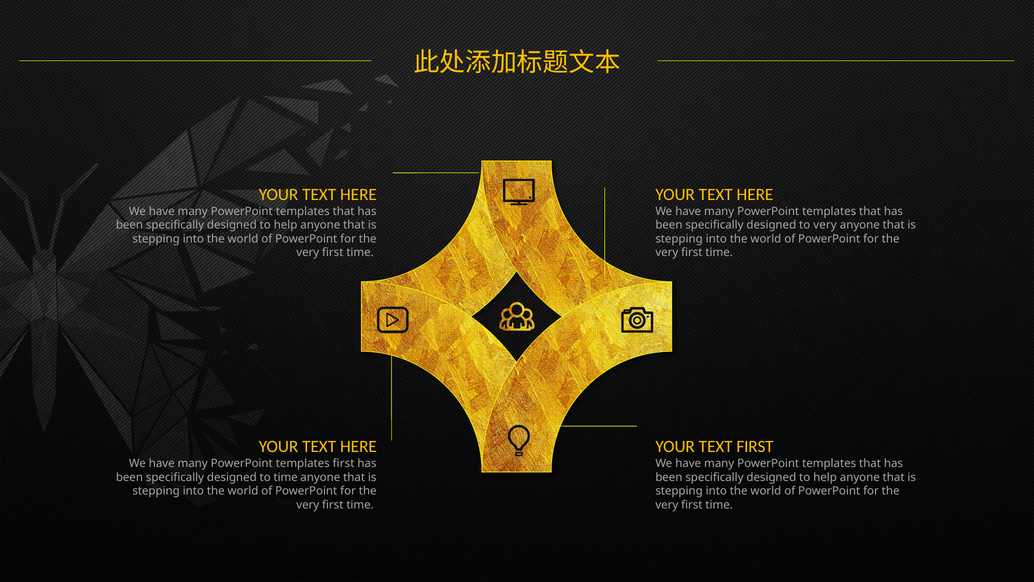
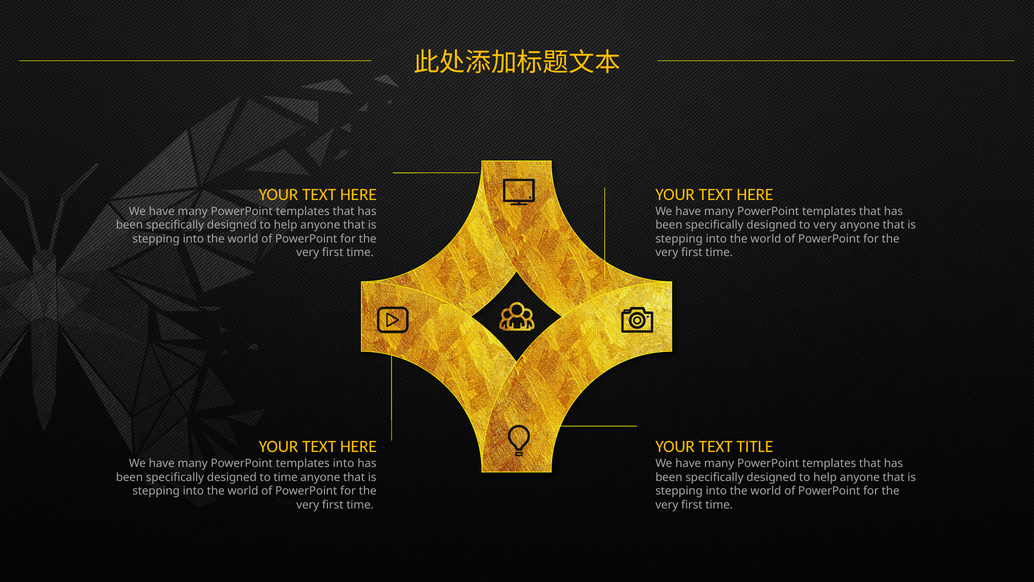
TEXT FIRST: FIRST -> TITLE
templates first: first -> into
